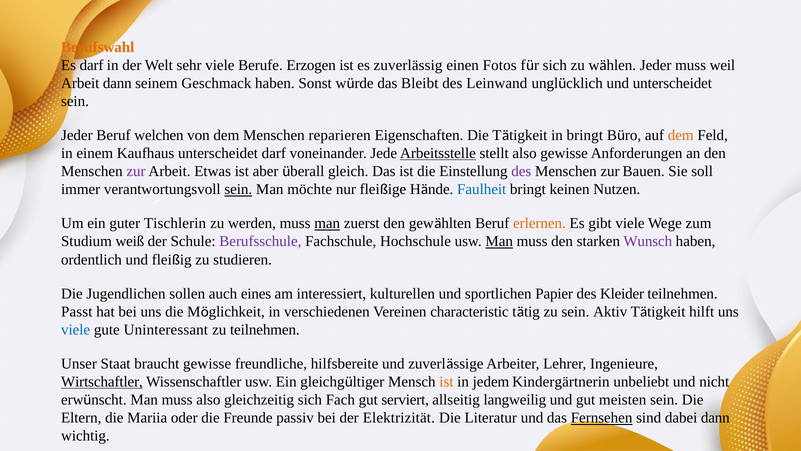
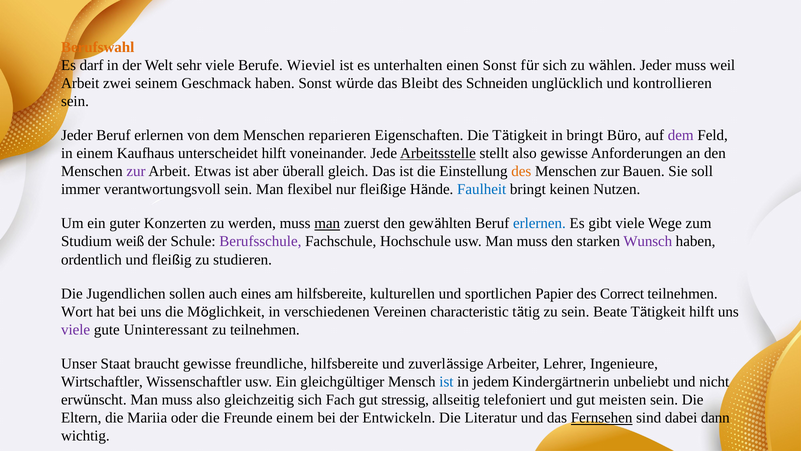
Erzogen: Erzogen -> Wieviel
zuverlässig: zuverlässig -> unterhalten
einen Fotos: Fotos -> Sonst
Arbeit dann: dann -> zwei
Leinwand: Leinwand -> Schneiden
und unterscheidet: unterscheidet -> kontrollieren
Jeder Beruf welchen: welchen -> erlernen
dem at (681, 135) colour: orange -> purple
unterscheidet darf: darf -> hilft
des at (521, 171) colour: purple -> orange
sein at (238, 189) underline: present -> none
mӧchte: mӧchte -> flexibel
Tischlerin: Tischlerin -> Konzerten
erlernen at (539, 223) colour: orange -> blue
Man at (499, 241) underline: present -> none
am interessiert: interessiert -> hilfsbereite
Kleider: Kleider -> Correct
Passt: Passt -> Wort
Aktiv: Aktiv -> Beate
viele at (76, 329) colour: blue -> purple
Wirtschaftler underline: present -> none
ist at (446, 381) colour: orange -> blue
serviert: serviert -> stressig
langweilig: langweilig -> telefoniert
Freunde passiv: passiv -> einem
Elektrizität: Elektrizität -> Entwickeln
